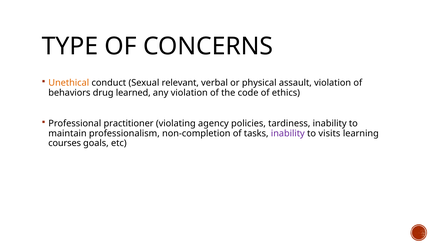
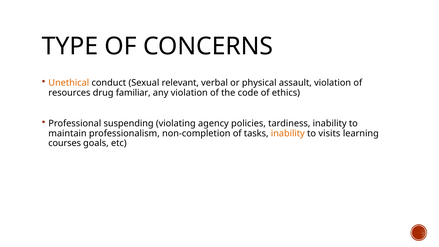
behaviors: behaviors -> resources
learned: learned -> familiar
practitioner: practitioner -> suspending
inability at (288, 133) colour: purple -> orange
